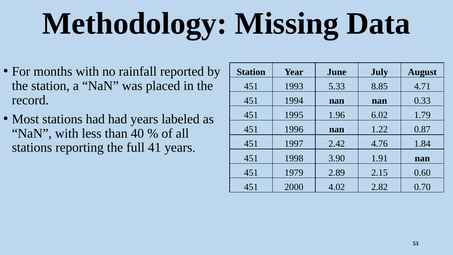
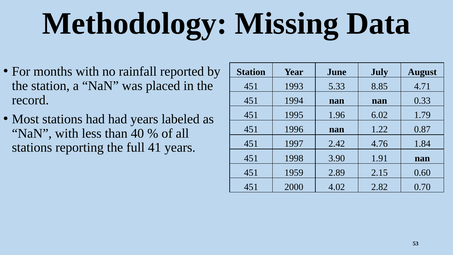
1979: 1979 -> 1959
